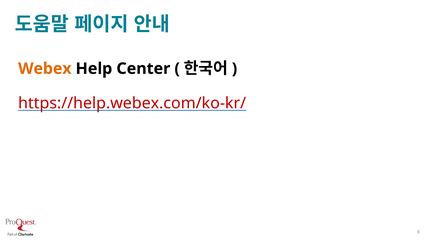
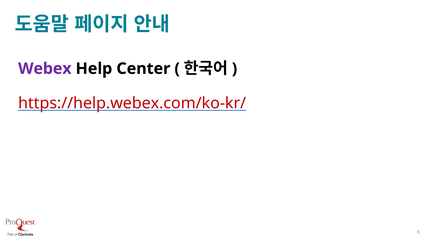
Webex colour: orange -> purple
